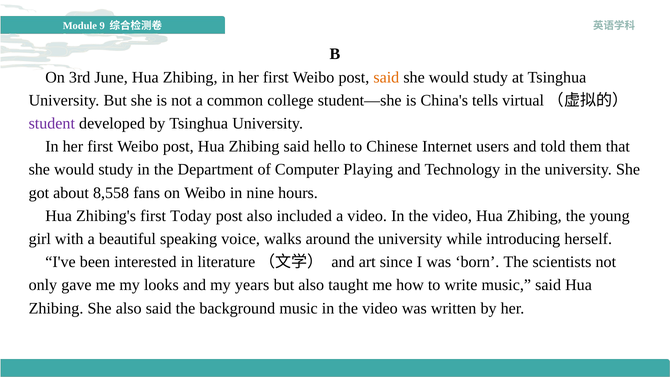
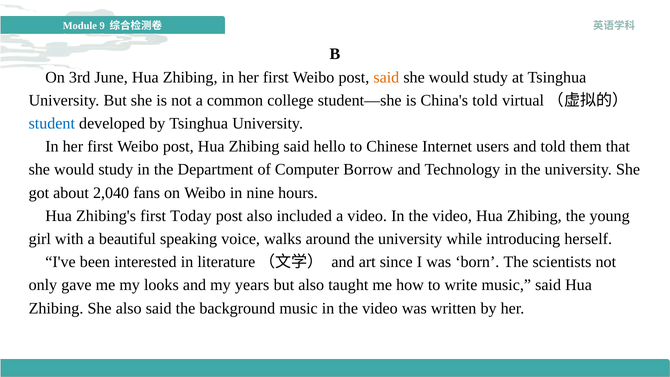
China's tells: tells -> told
student colour: purple -> blue
Playing: Playing -> Borrow
8,558: 8,558 -> 2,040
